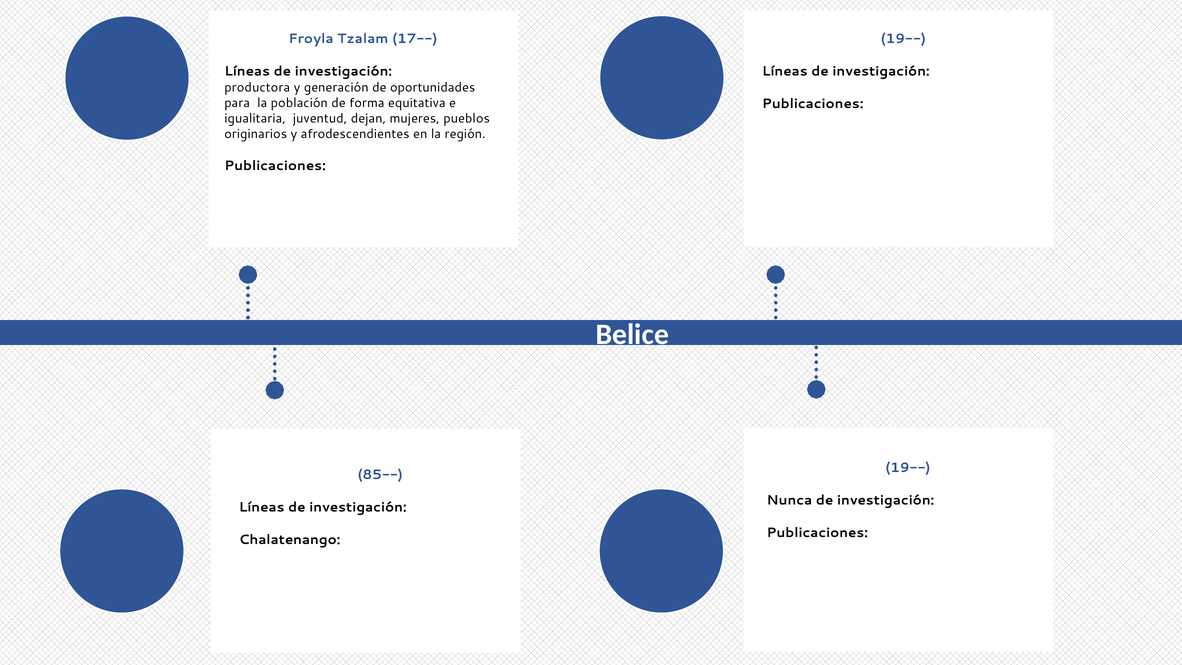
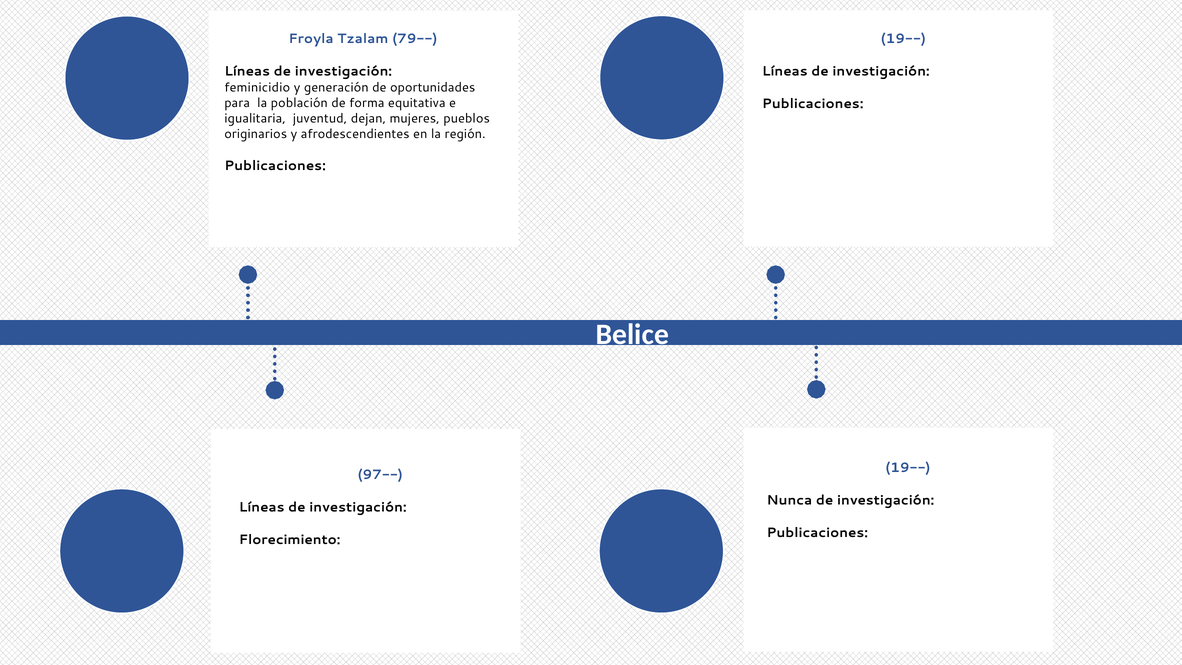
17--: 17-- -> 79--
productora: productora -> feminicidio
85--: 85-- -> 97--
Chalatenango: Chalatenango -> Florecimiento
